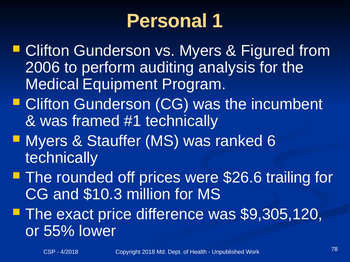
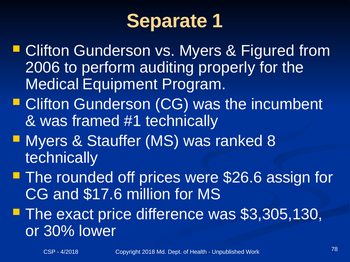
Personal: Personal -> Separate
analysis: analysis -> properly
6: 6 -> 8
trailing: trailing -> assign
$10.3: $10.3 -> $17.6
$9,305,120: $9,305,120 -> $3,305,130
55%: 55% -> 30%
